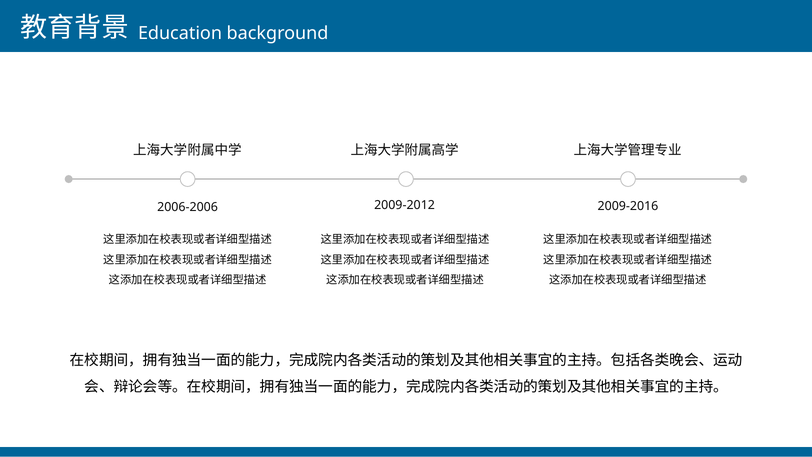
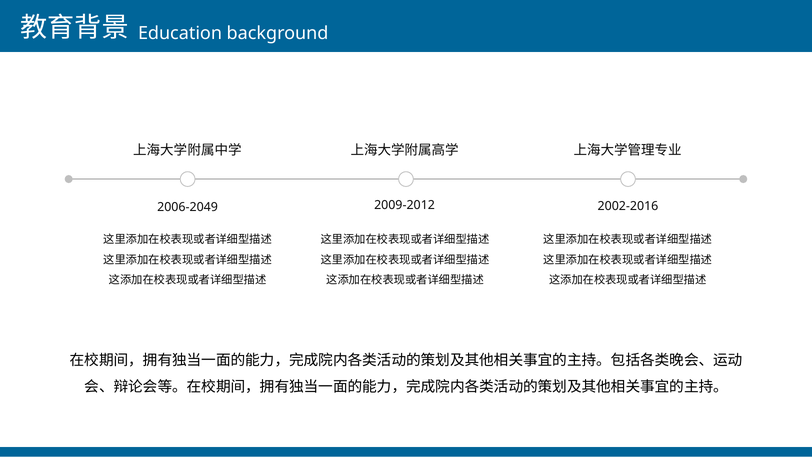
2006-2006: 2006-2006 -> 2006-2049
2009-2016: 2009-2016 -> 2002-2016
